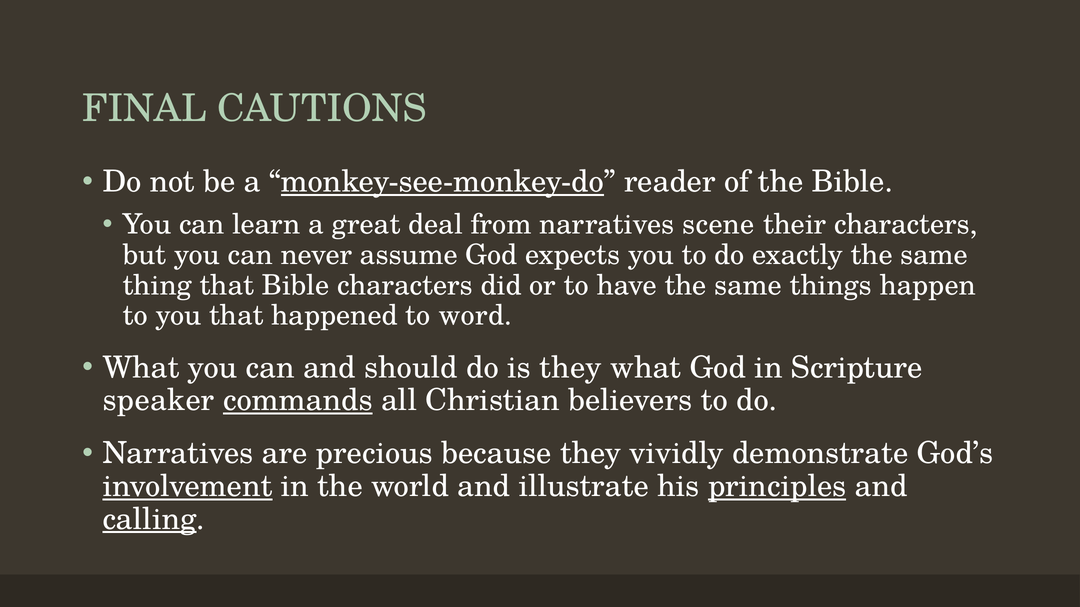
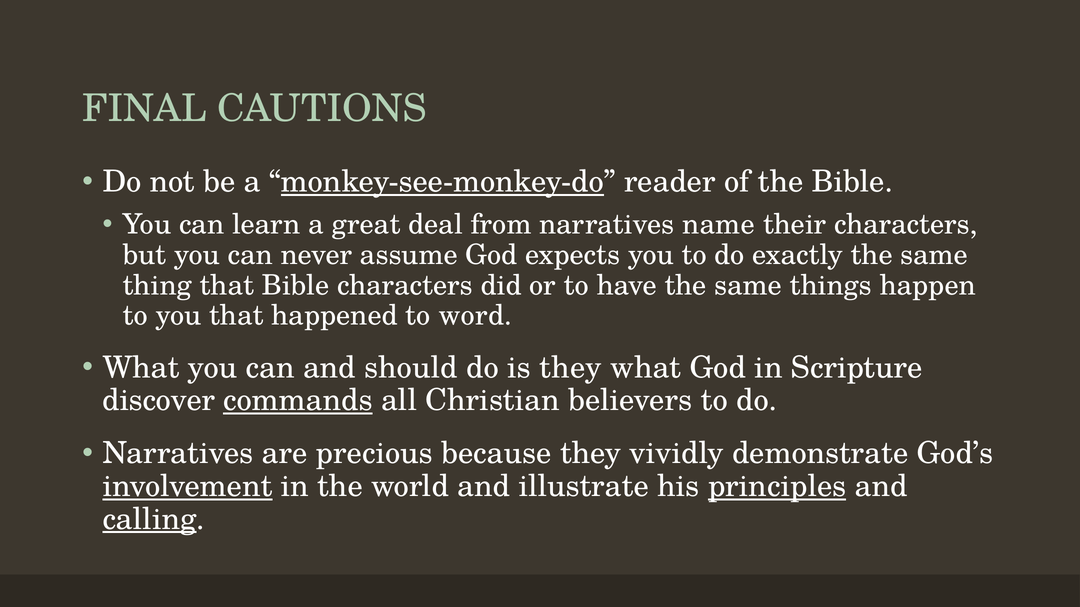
scene: scene -> name
speaker: speaker -> discover
